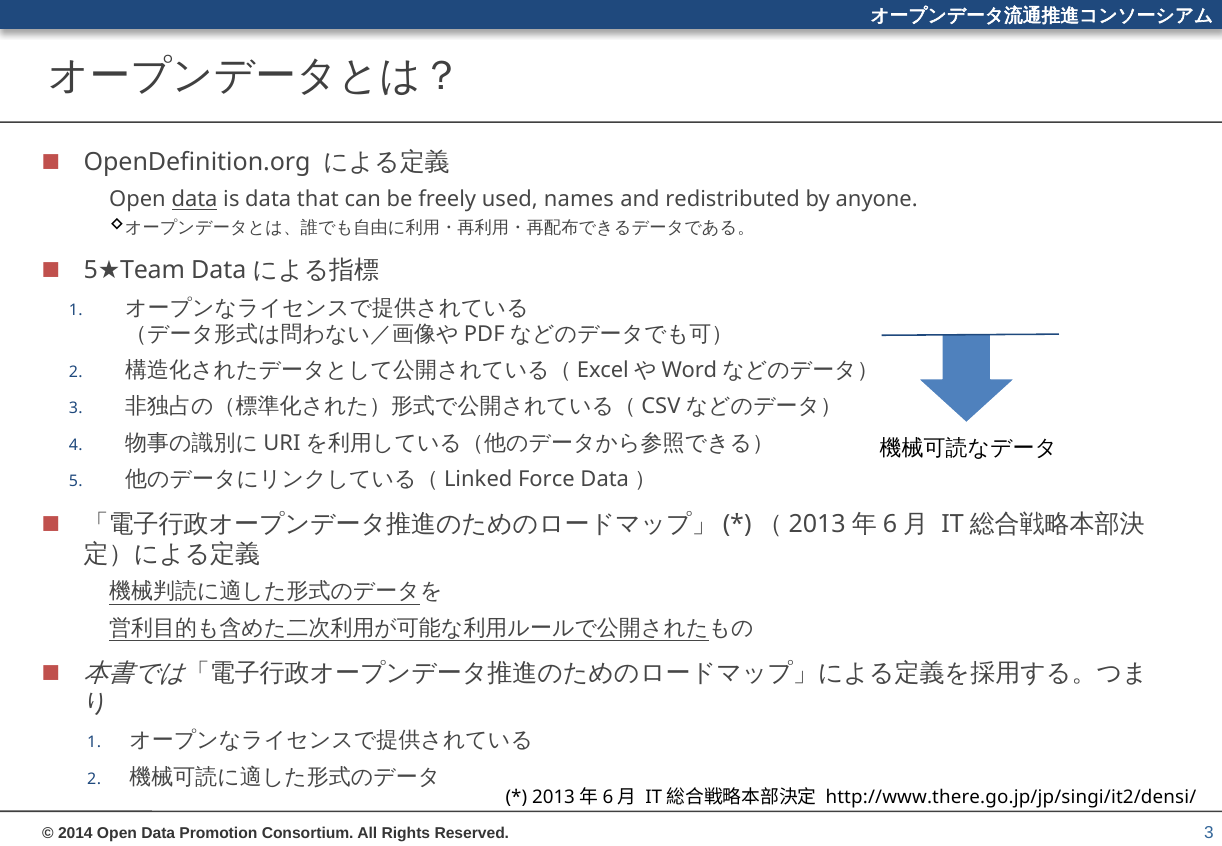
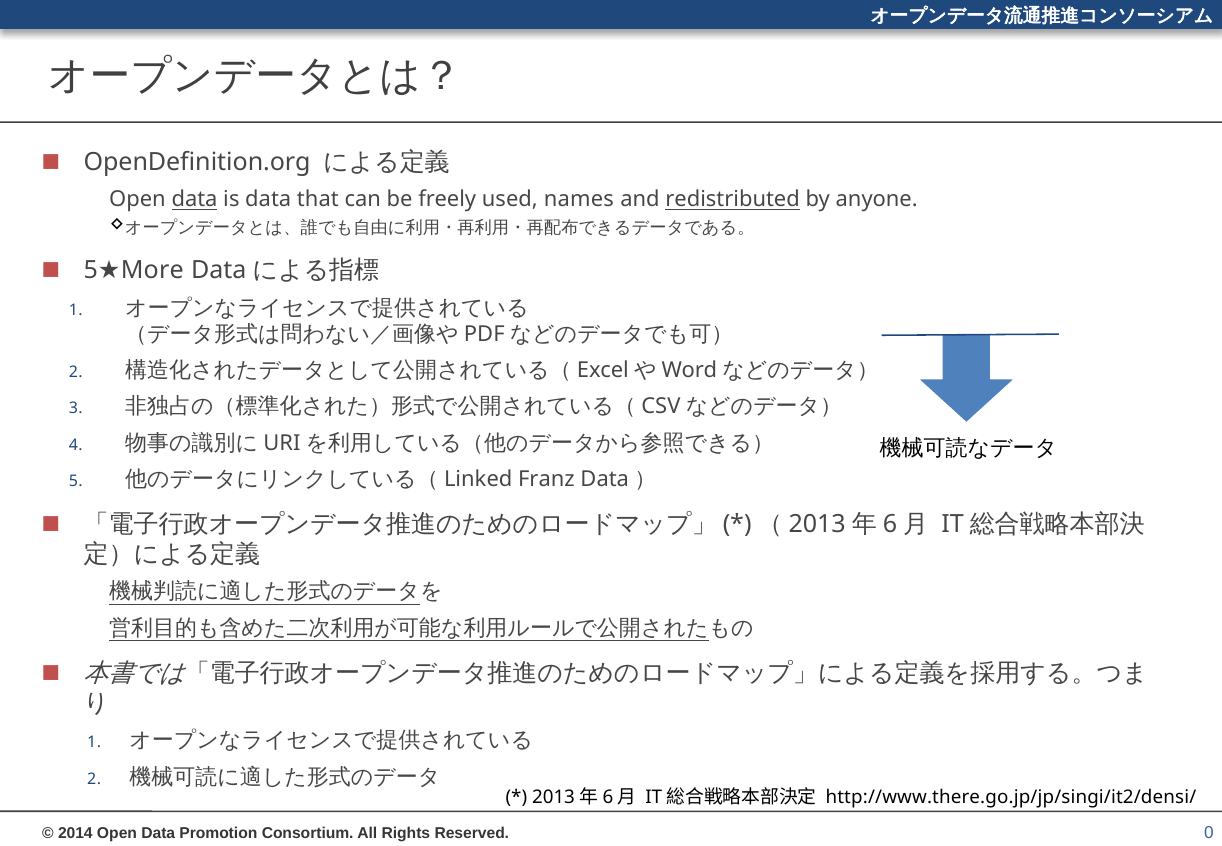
redistributed underline: none -> present
Team: Team -> More
Force: Force -> Franz
3 at (1209, 833): 3 -> 0
